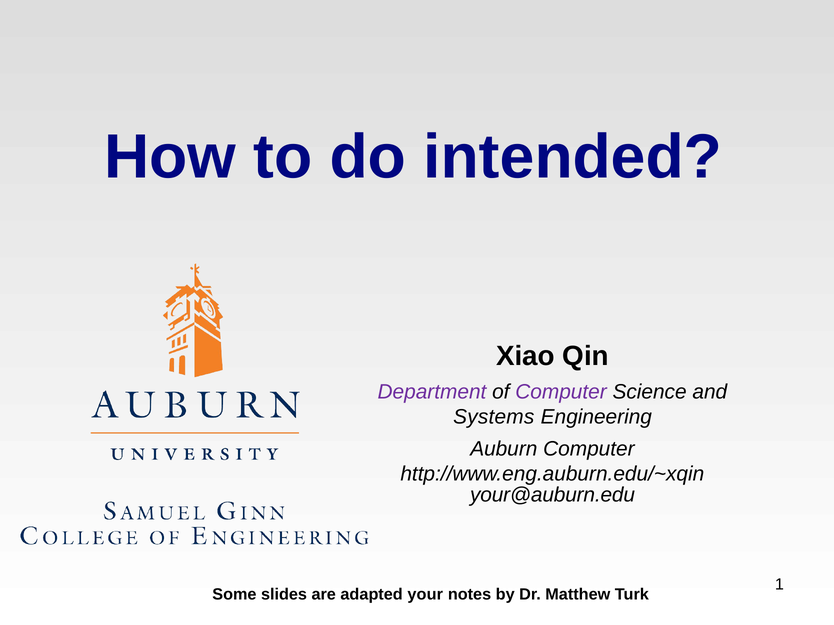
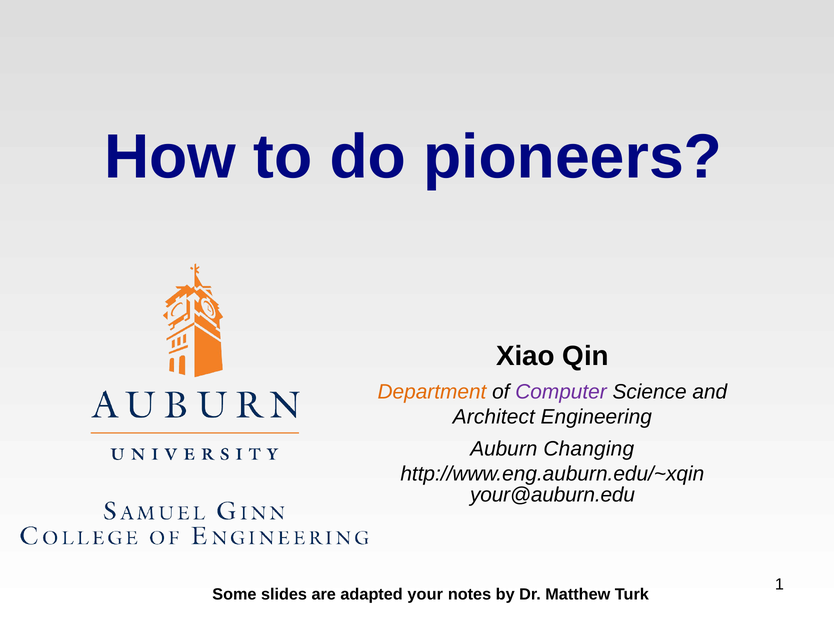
intended: intended -> pioneers
Department colour: purple -> orange
Systems: Systems -> Architect
Auburn Computer: Computer -> Changing
